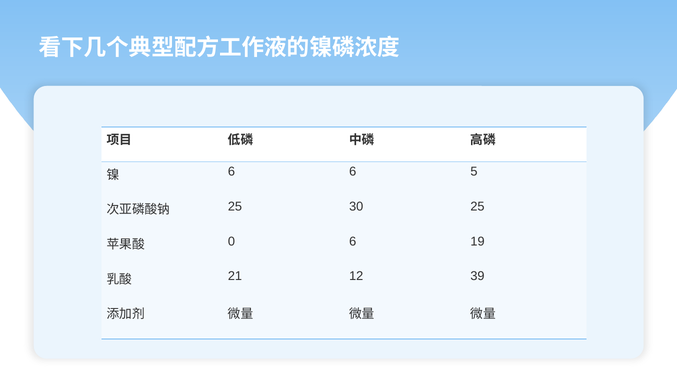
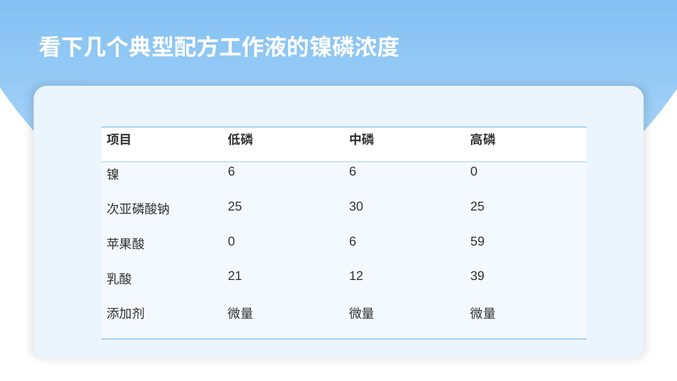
6 5: 5 -> 0
19: 19 -> 59
